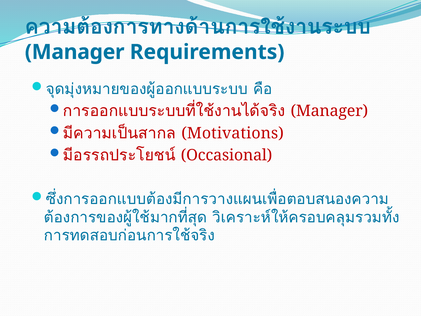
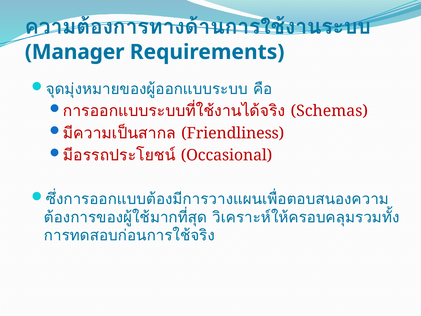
Manager at (329, 111): Manager -> Schemas
Motivations: Motivations -> Friendliness
